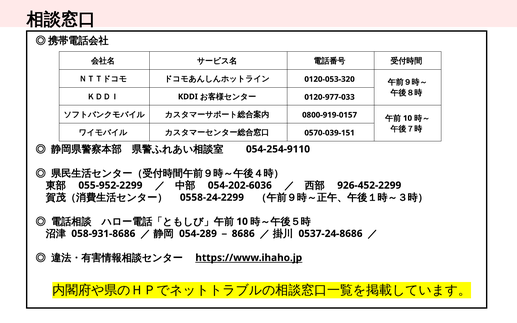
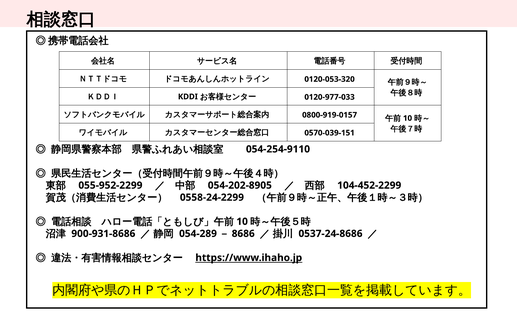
054-202-6036: 054-202-6036 -> 054-202-8905
926-452-2299: 926-452-2299 -> 104-452-2299
058-931-8686: 058-931-8686 -> 900-931-8686
